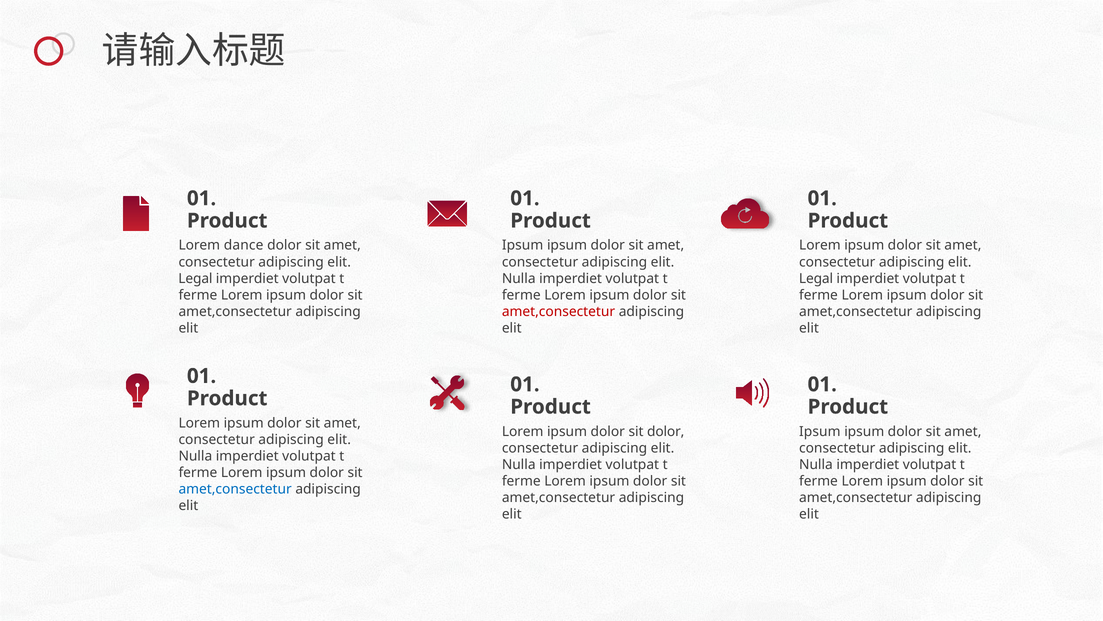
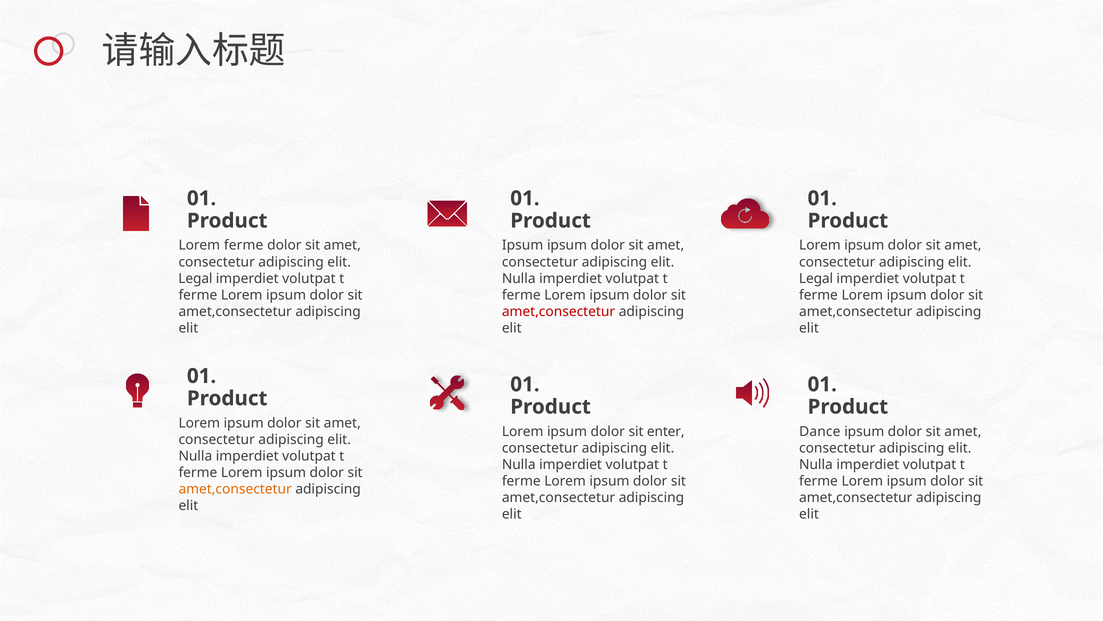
Lorem dance: dance -> ferme
sit dolor: dolor -> enter
Ipsum at (820, 431): Ipsum -> Dance
amet,consectetur at (235, 489) colour: blue -> orange
